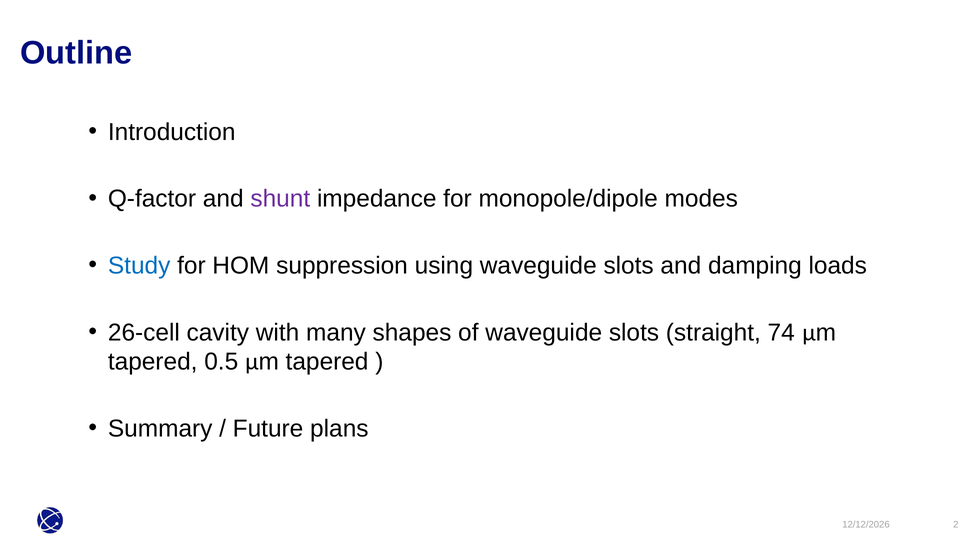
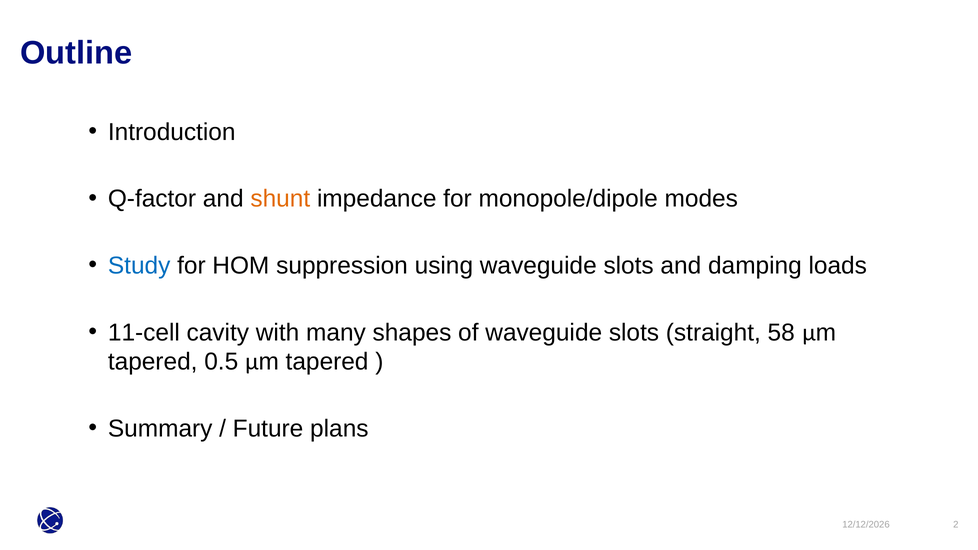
shunt colour: purple -> orange
26-cell: 26-cell -> 11-cell
74: 74 -> 58
